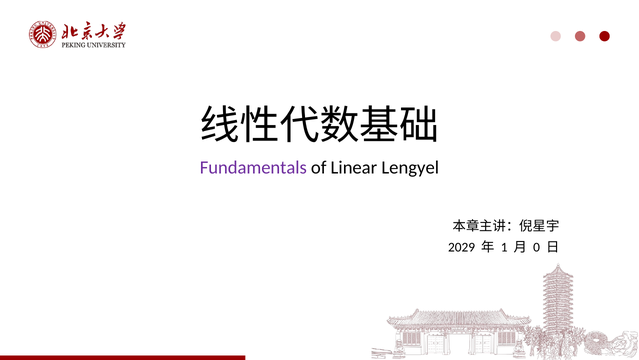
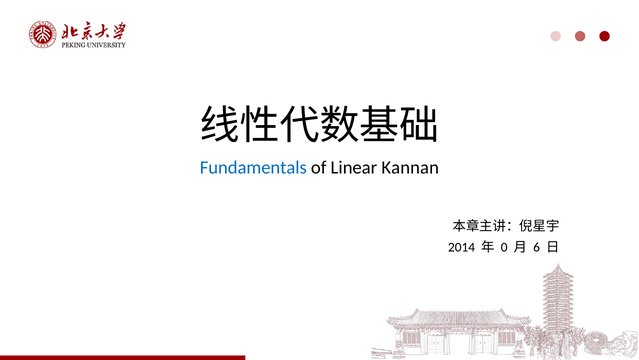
Fundamentals colour: purple -> blue
Lengyel: Lengyel -> Kannan
2029: 2029 -> 2014
1: 1 -> 0
0: 0 -> 6
